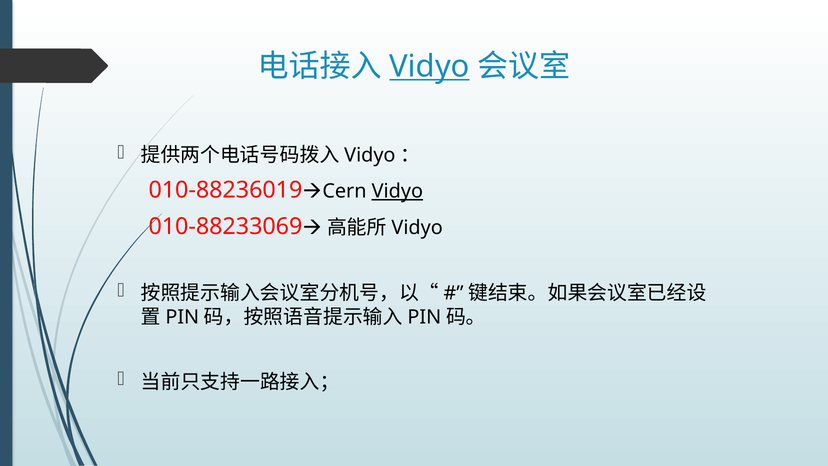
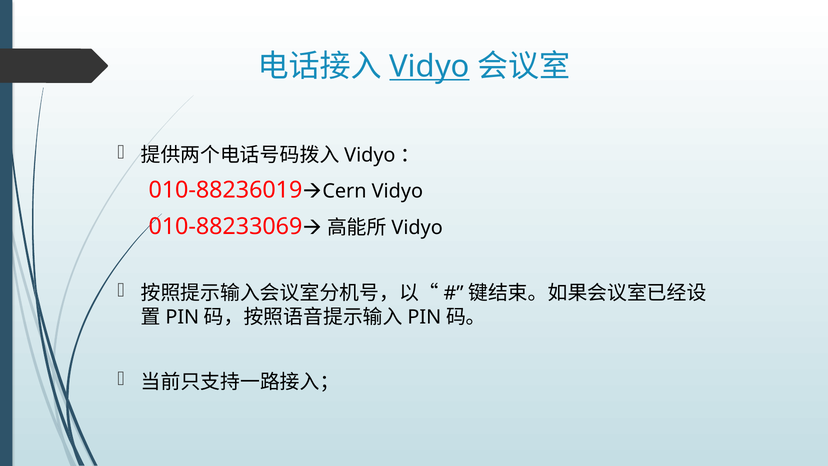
Vidyo at (397, 191) underline: present -> none
